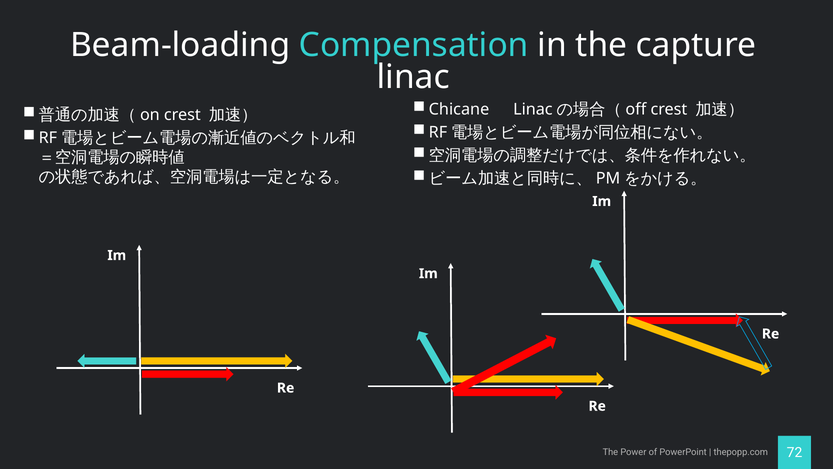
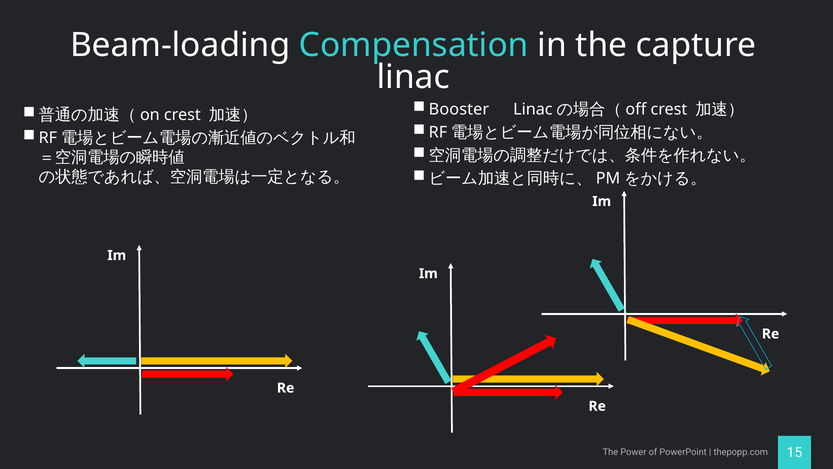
Chicane: Chicane -> Booster
72: 72 -> 15
